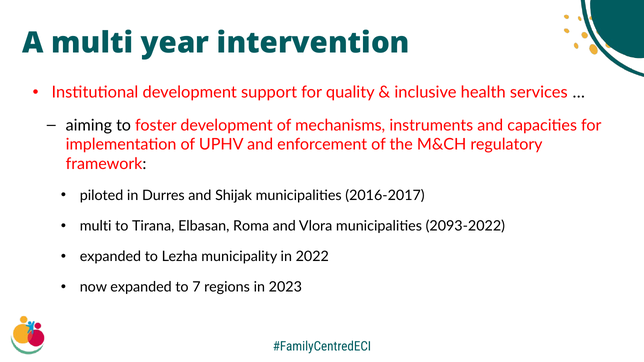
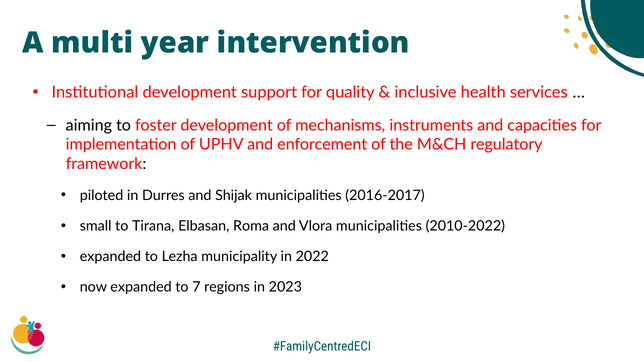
multi at (96, 226): multi -> small
2093-2022: 2093-2022 -> 2010-2022
